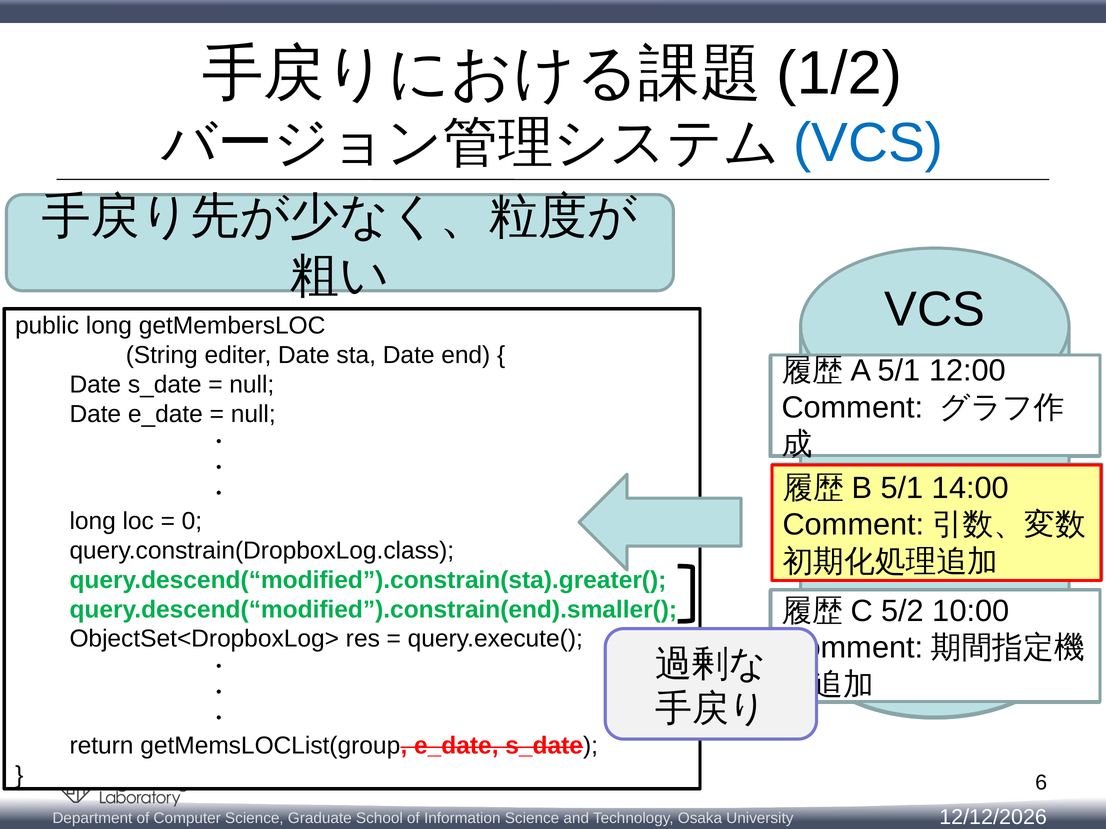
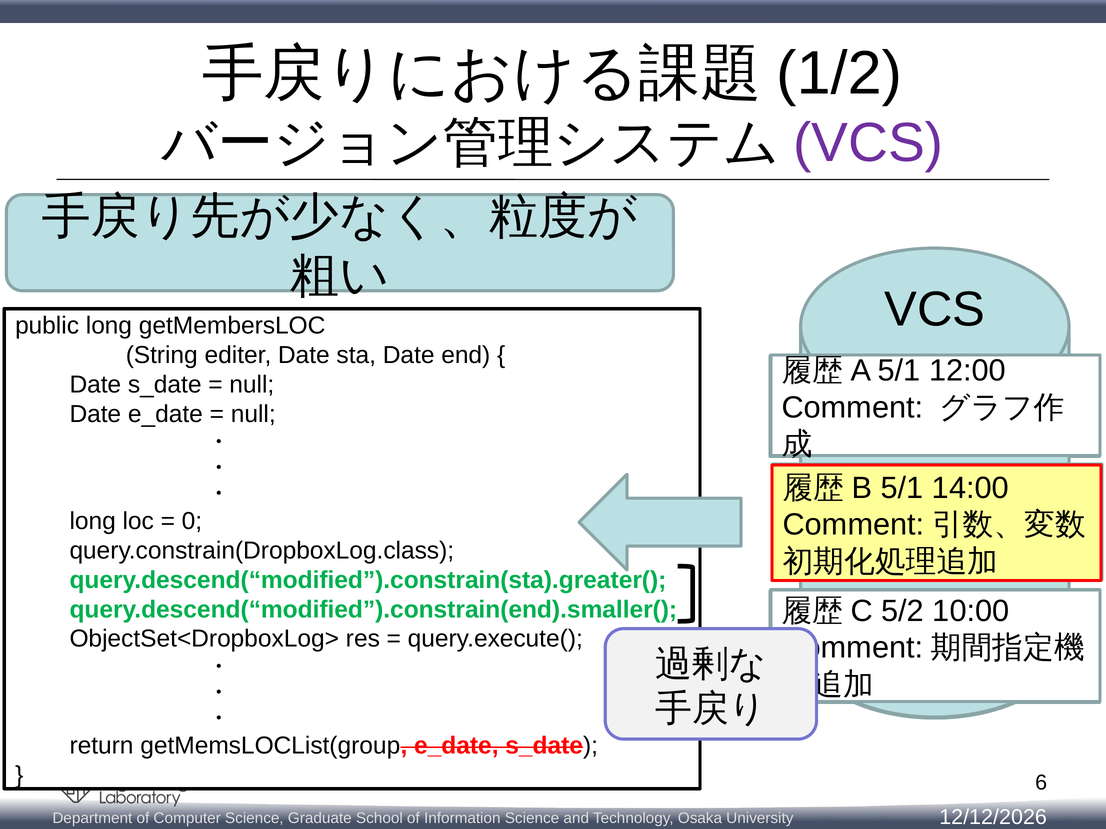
VCS at (868, 143) colour: blue -> purple
